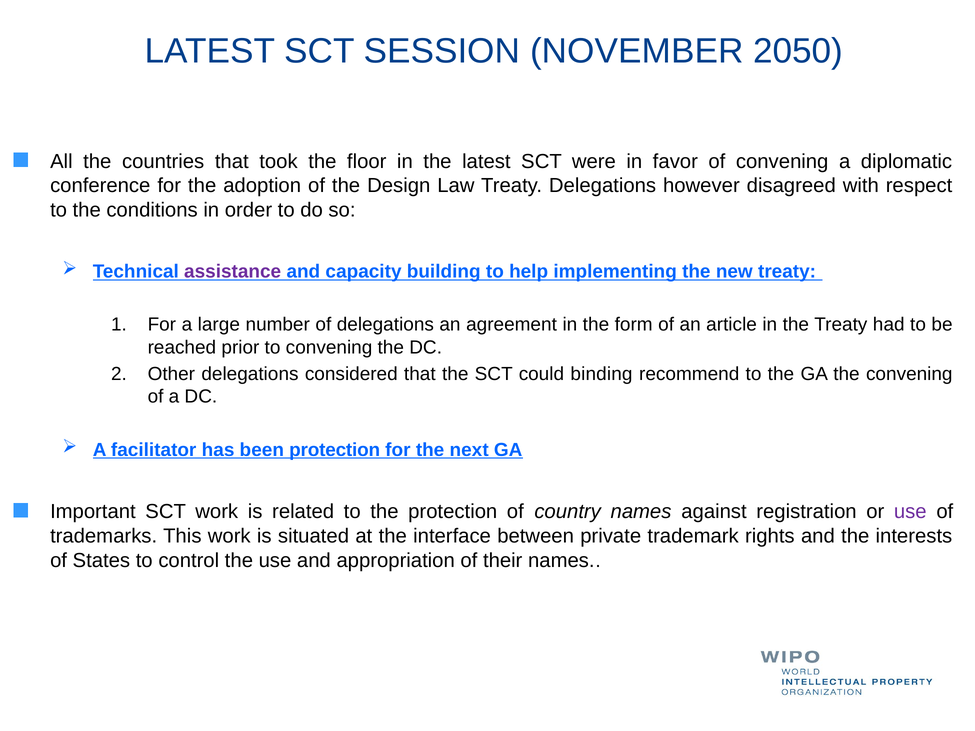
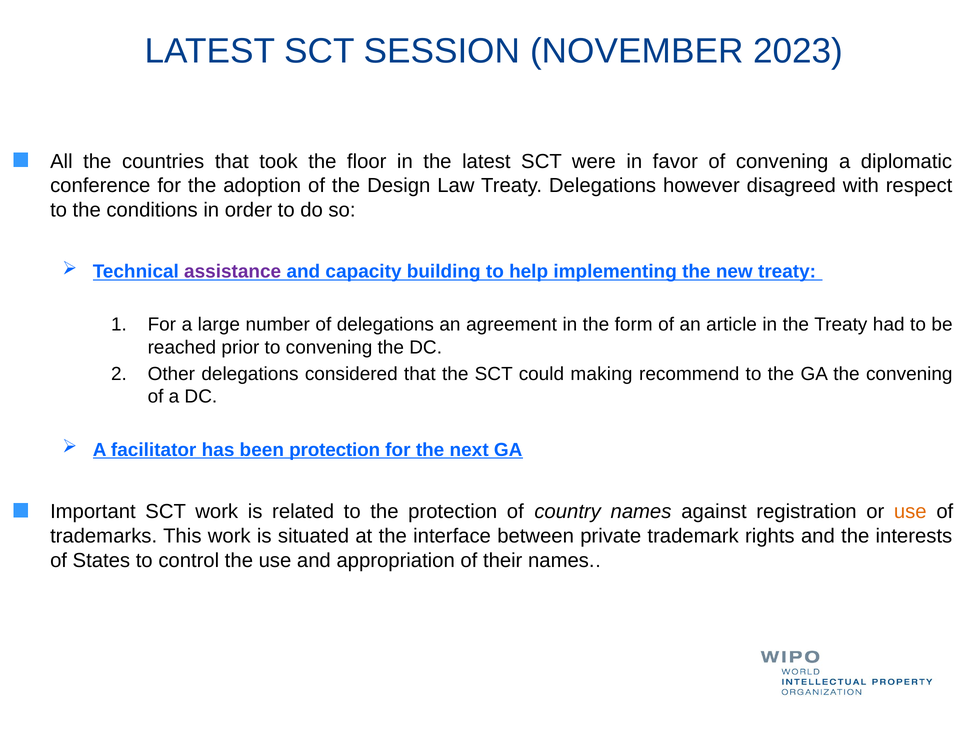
2050: 2050 -> 2023
binding: binding -> making
use at (910, 512) colour: purple -> orange
